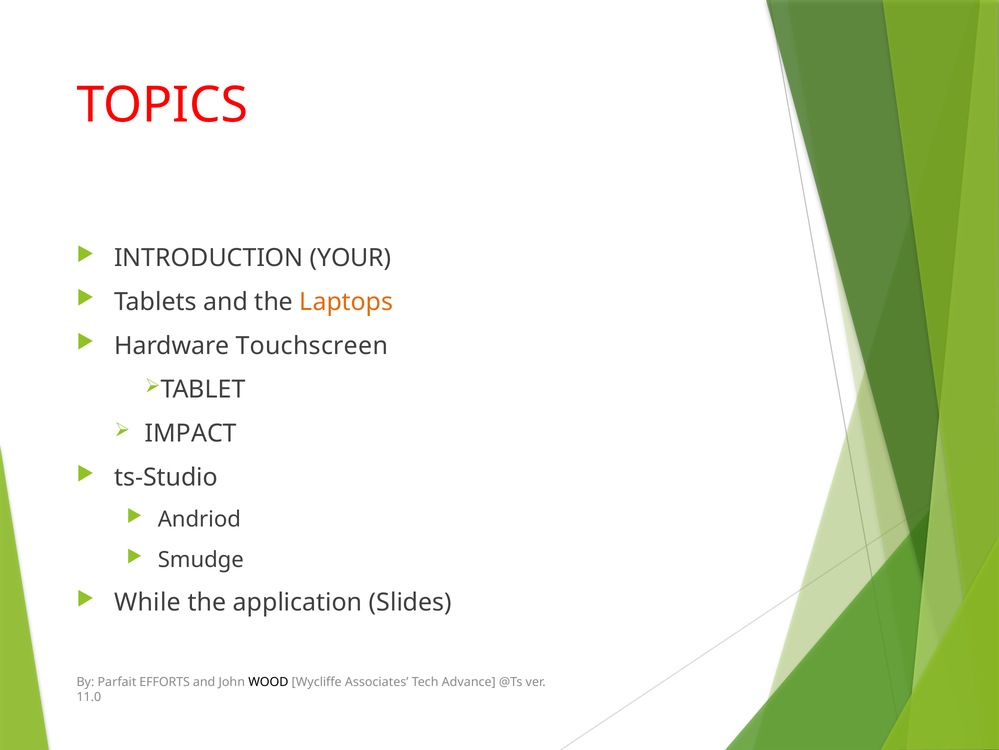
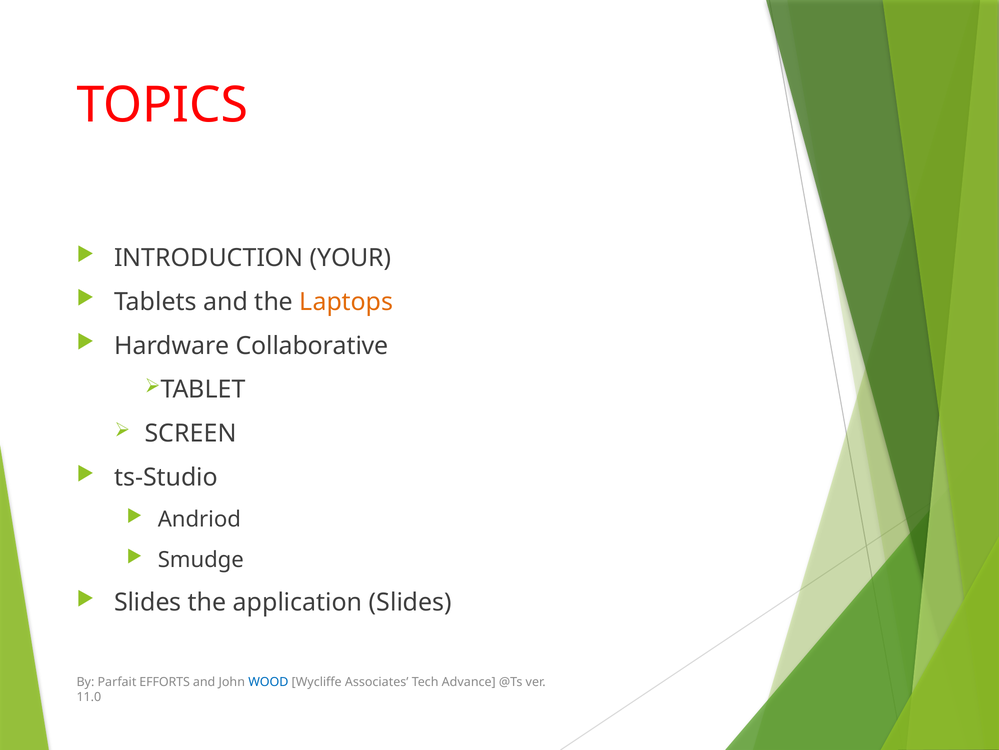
Touchscreen: Touchscreen -> Collaborative
IMPACT: IMPACT -> SCREEN
While at (148, 602): While -> Slides
WOOD colour: black -> blue
